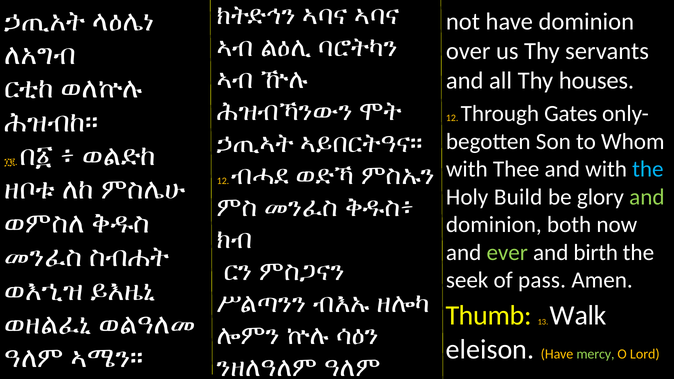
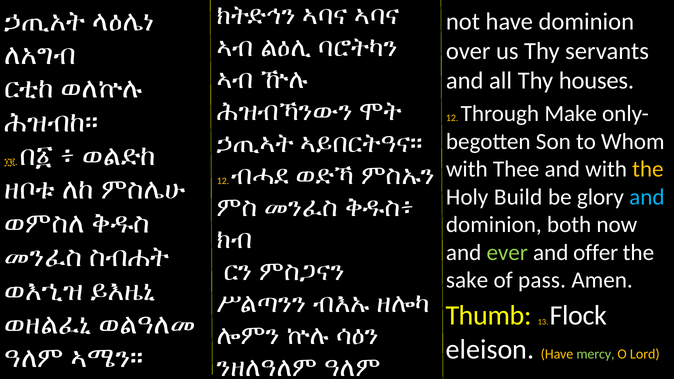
Gates: Gates -> Make
the at (648, 169) colour: light blue -> yellow
and at (647, 197) colour: light green -> light blue
birth: birth -> offer
seek: seek -> sake
Walk: Walk -> Flock
